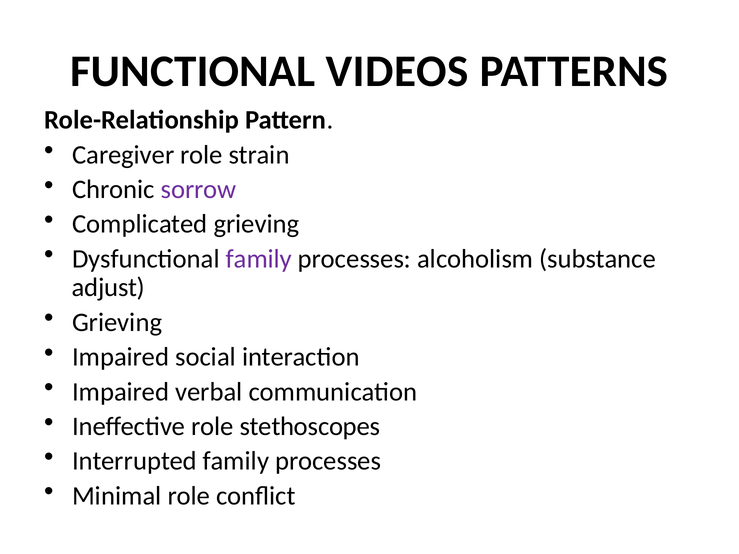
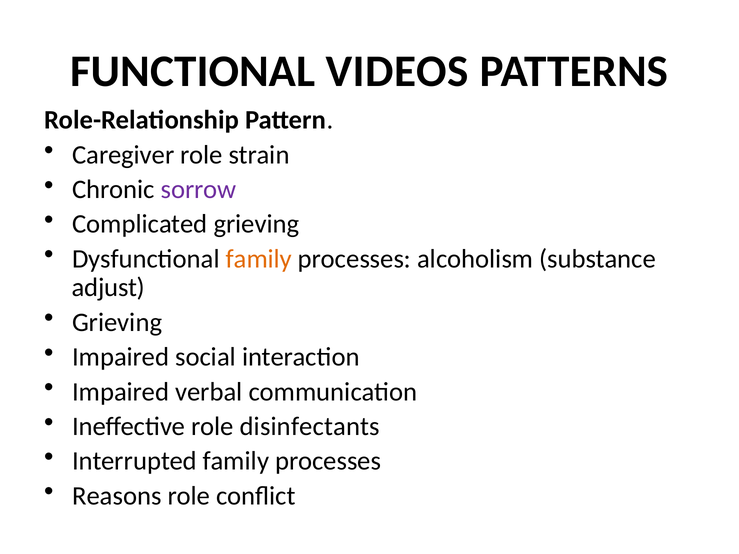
family at (259, 259) colour: purple -> orange
stethoscopes: stethoscopes -> disinfectants
Minimal: Minimal -> Reasons
